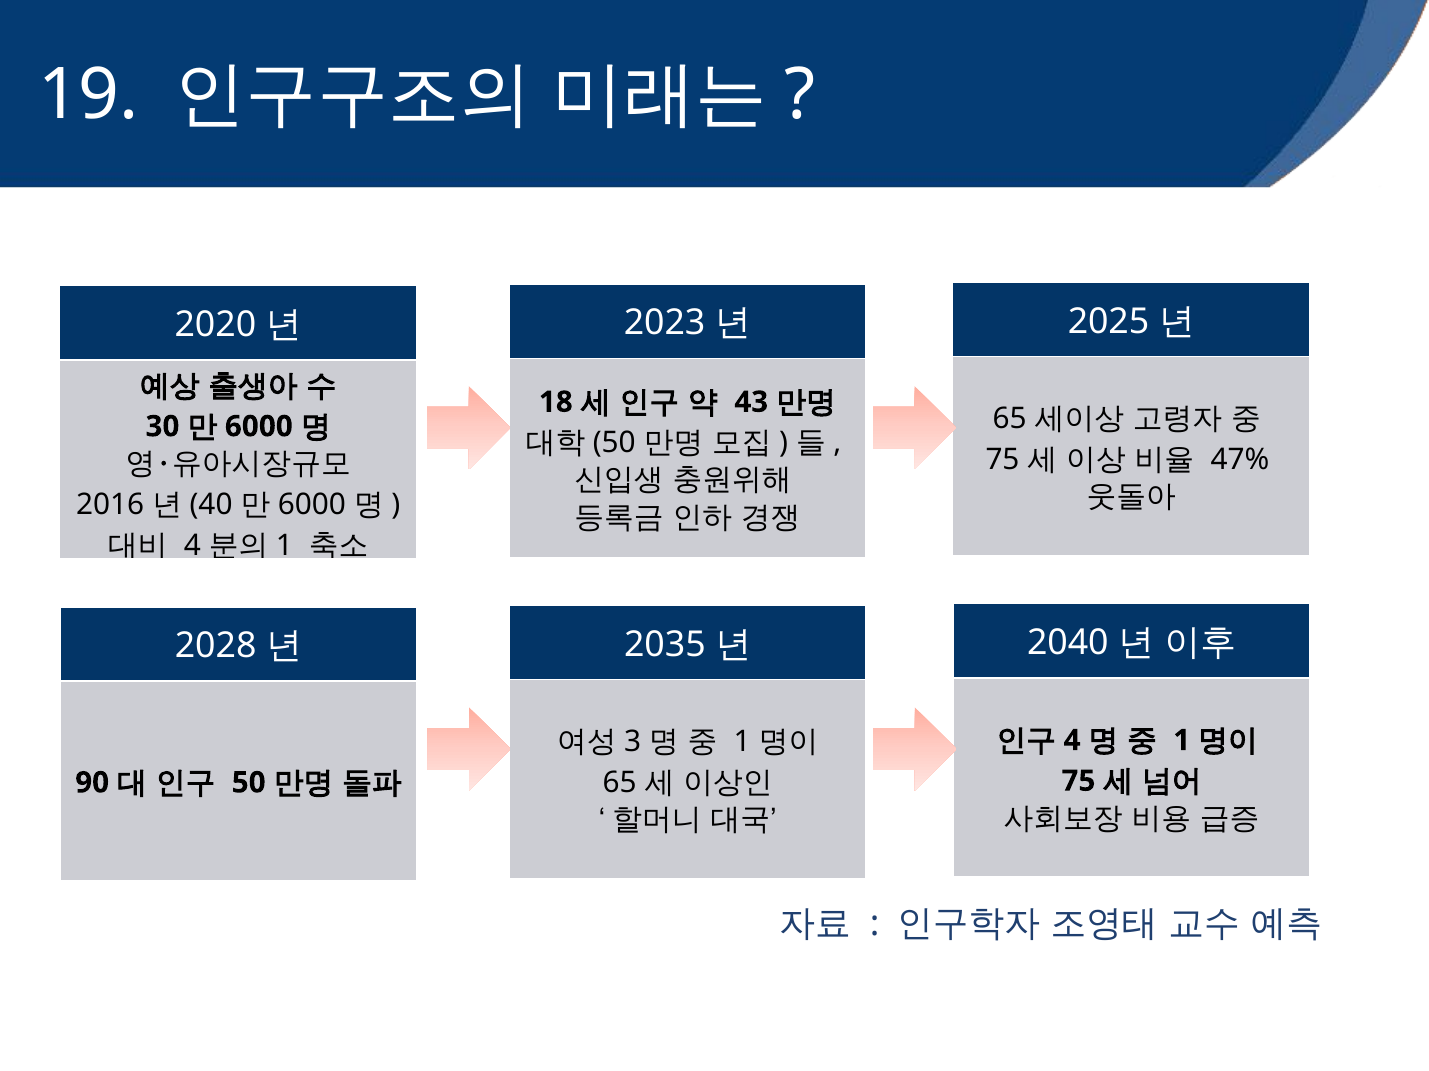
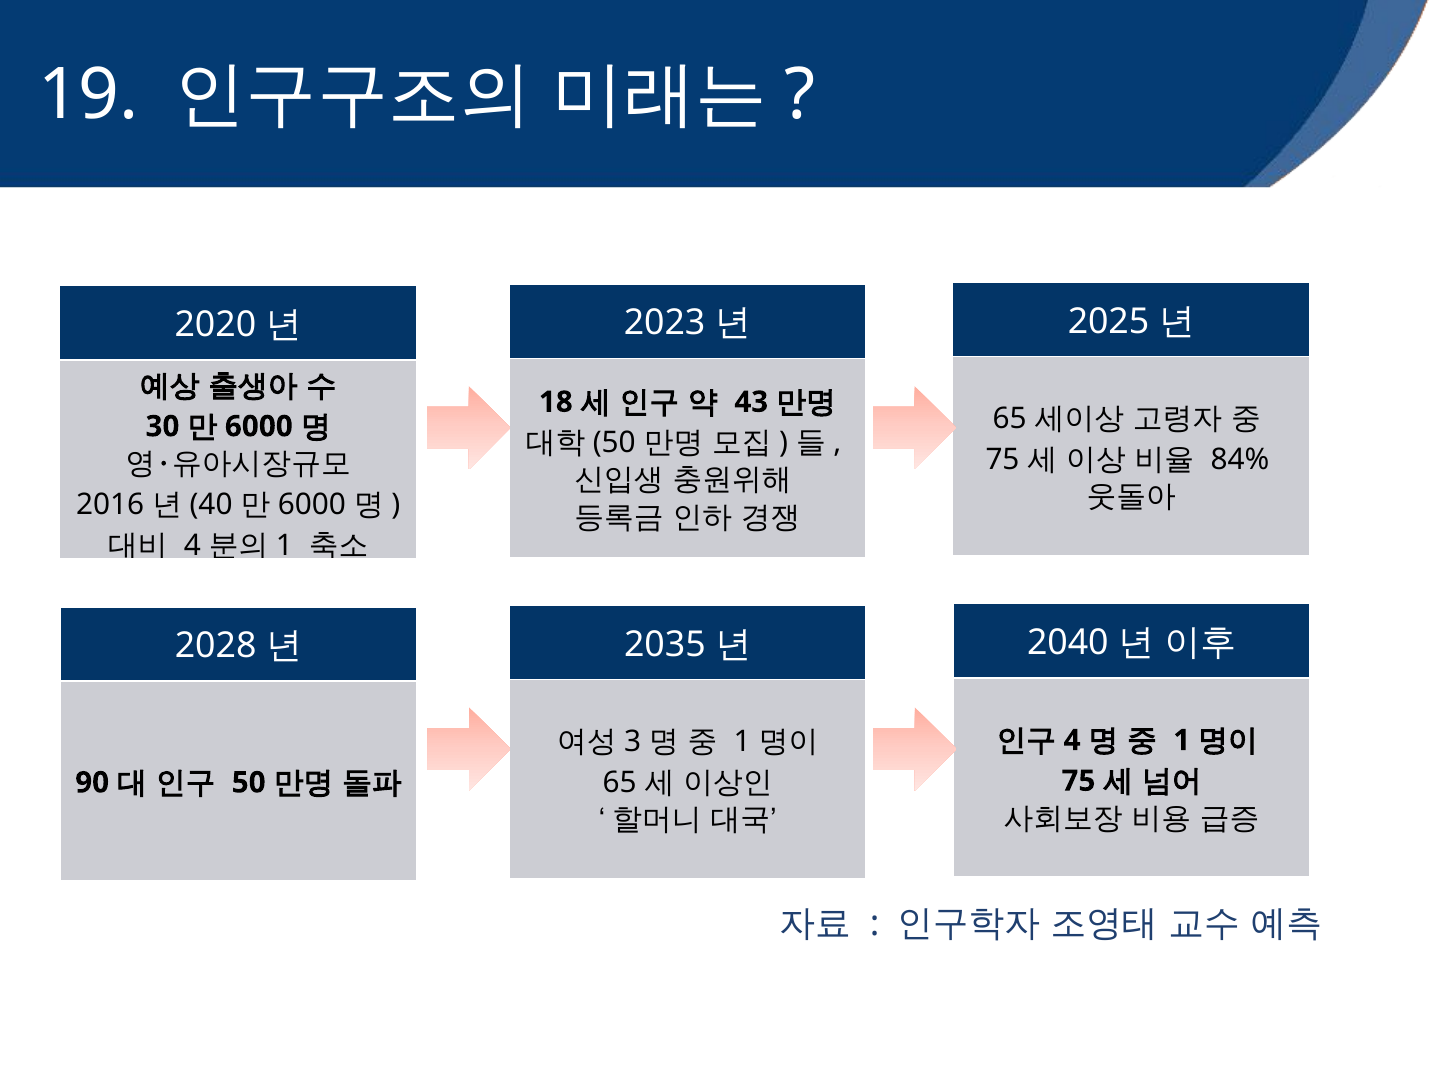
47%: 47% -> 84%
